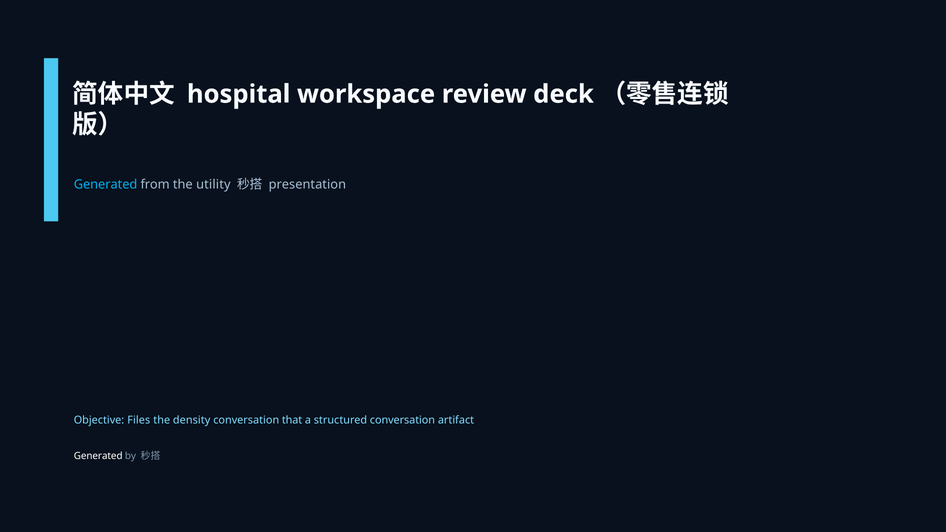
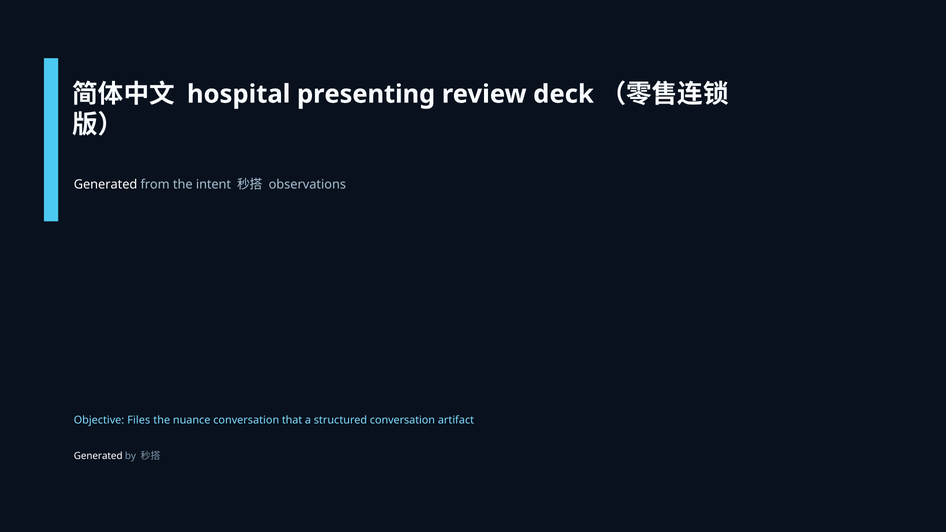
workspace: workspace -> presenting
Generated at (106, 185) colour: light blue -> white
utility: utility -> intent
presentation: presentation -> observations
density: density -> nuance
